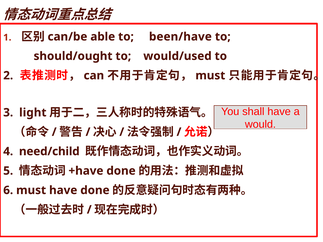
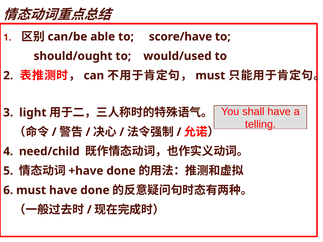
been/have: been/have -> score/have
would: would -> telling
